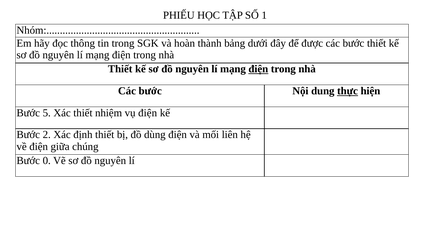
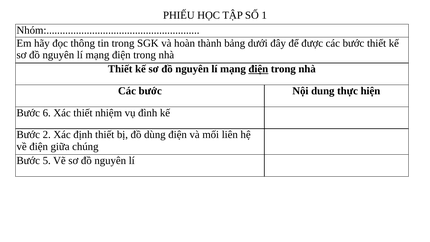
thực underline: present -> none
5: 5 -> 6
vụ điện: điện -> đình
0: 0 -> 5
